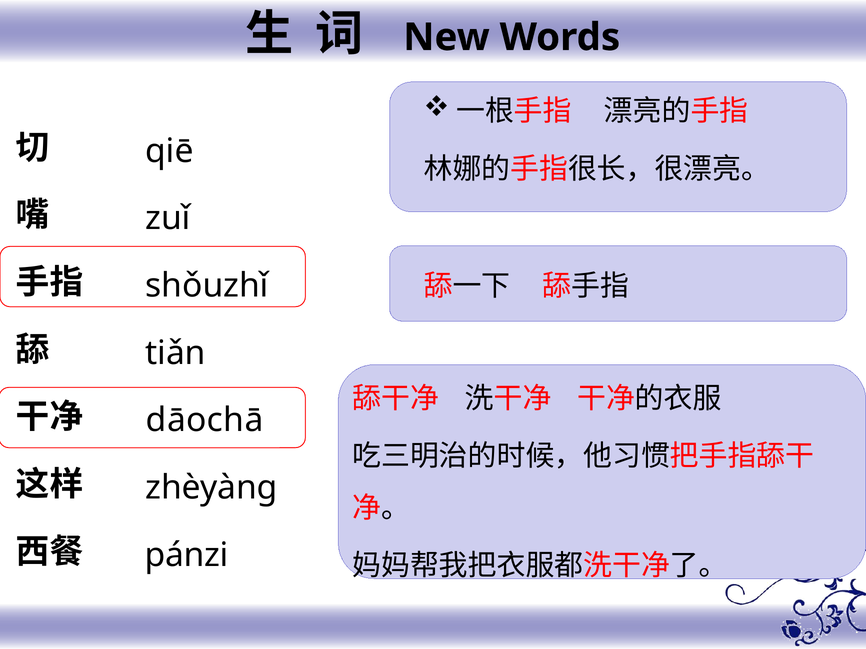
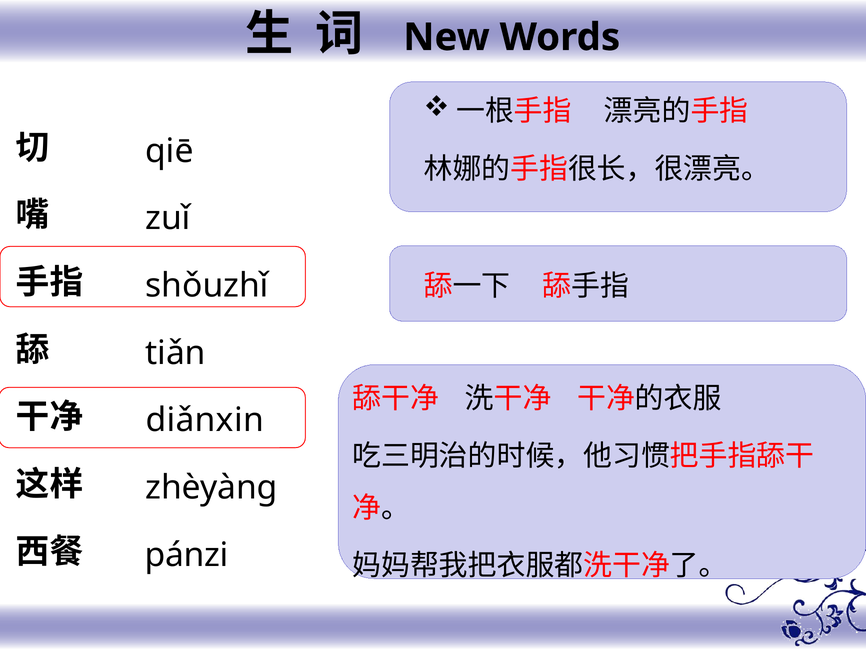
dāochā: dāochā -> diǎnxin
